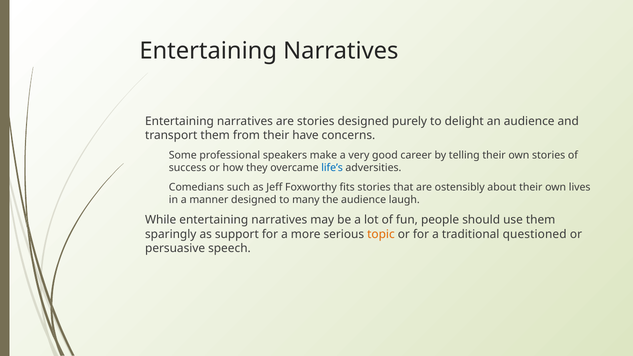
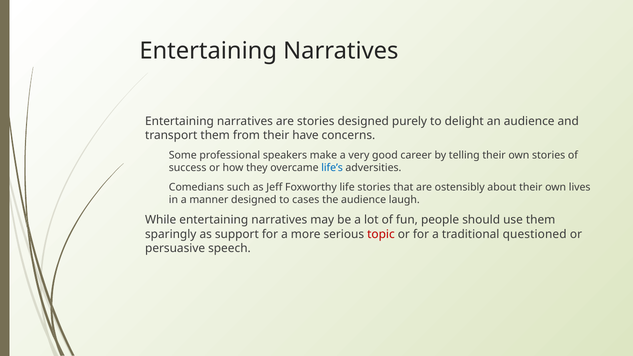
fits: fits -> life
many: many -> cases
topic colour: orange -> red
